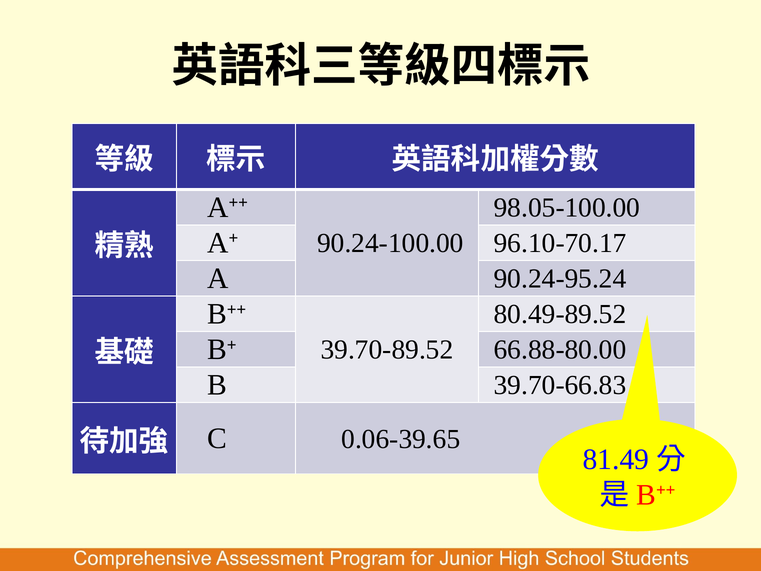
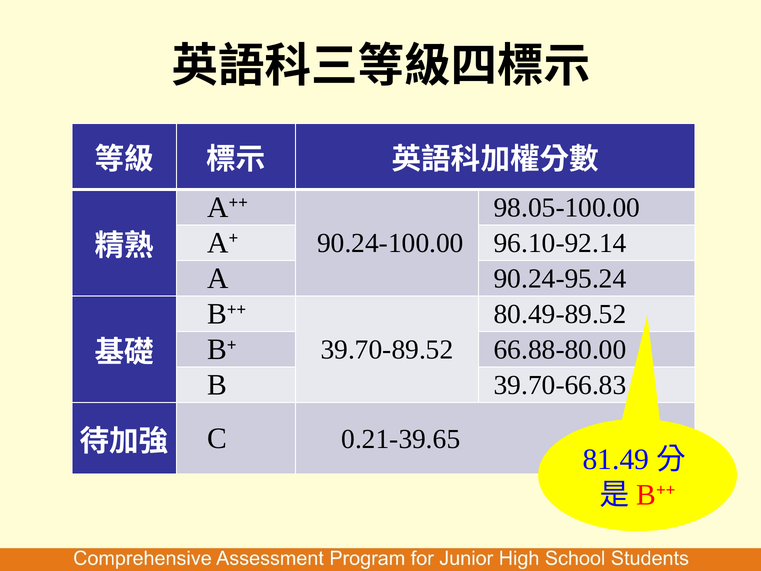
96.10-70.17: 96.10-70.17 -> 96.10-92.14
0.06-39.65: 0.06-39.65 -> 0.21-39.65
